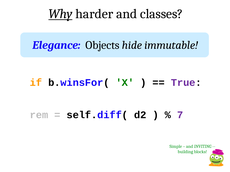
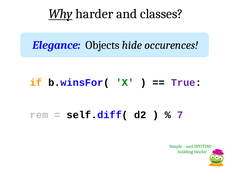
immutable: immutable -> occurences
